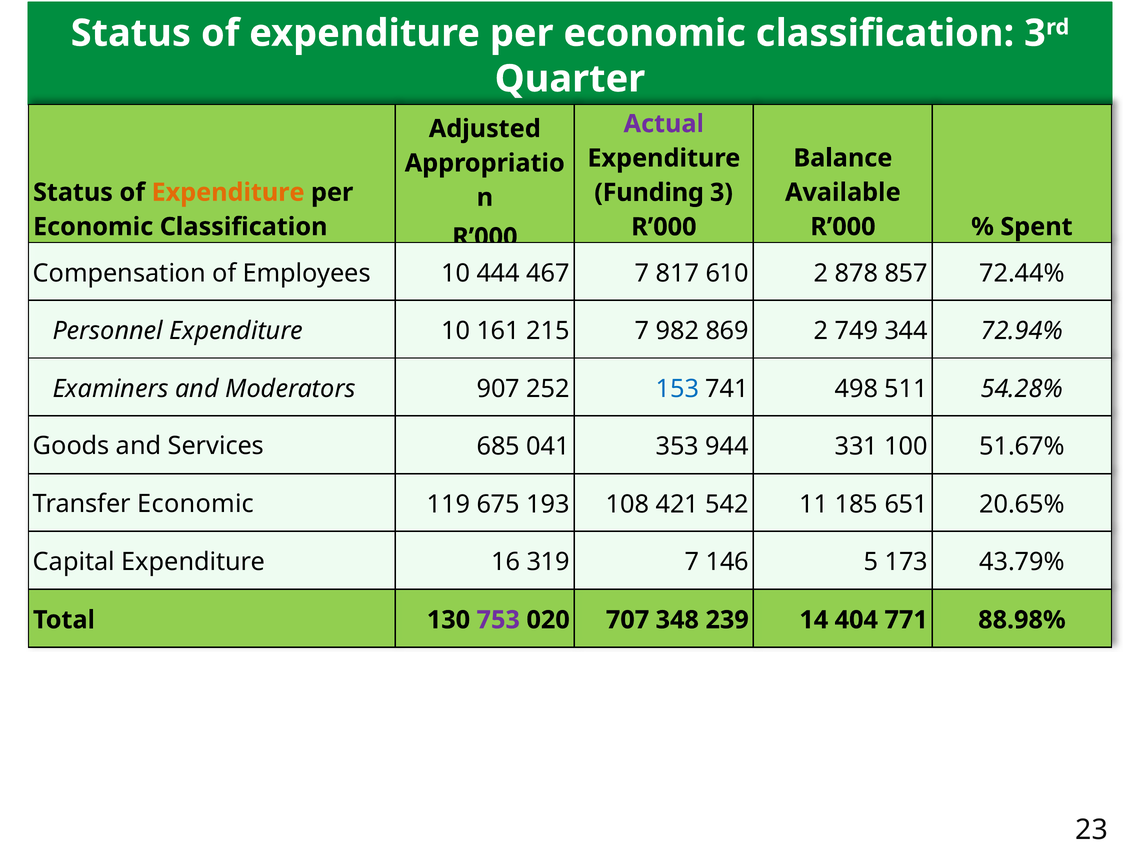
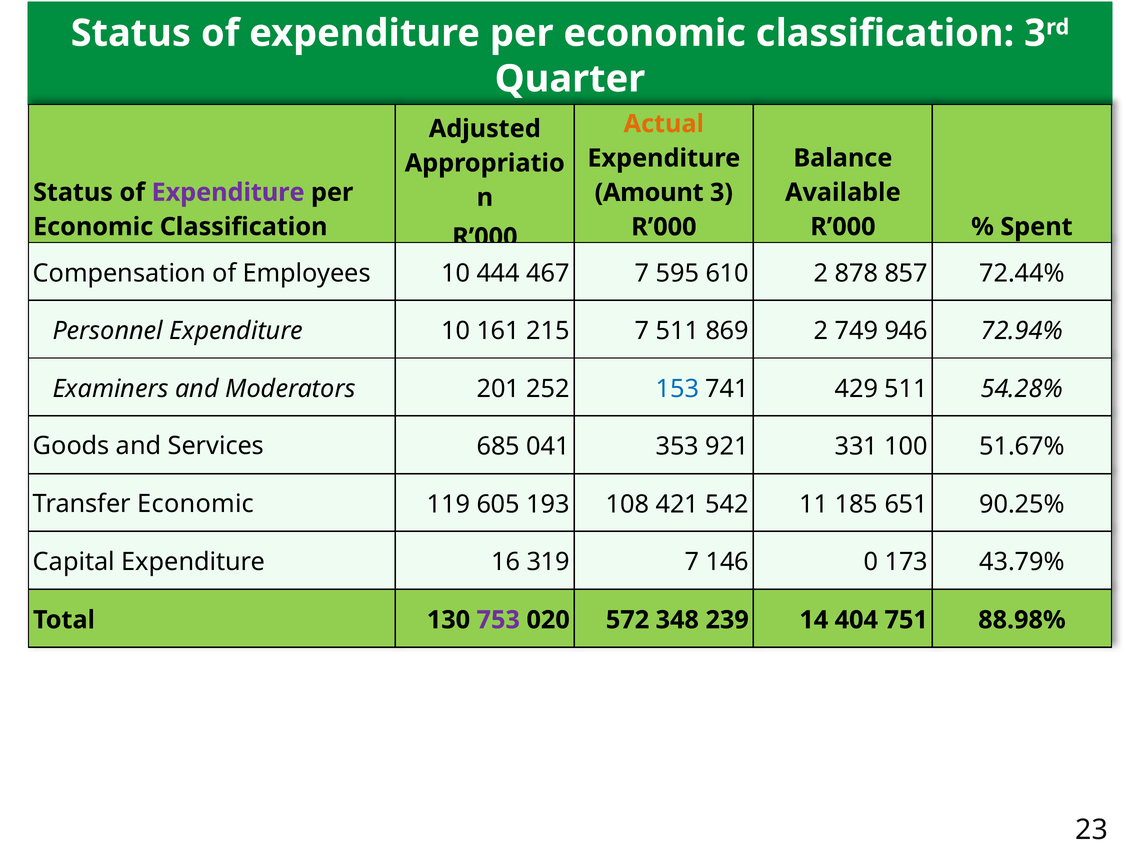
Actual colour: purple -> orange
Expenditure at (228, 192) colour: orange -> purple
Funding: Funding -> Amount
817: 817 -> 595
7 982: 982 -> 511
344: 344 -> 946
907: 907 -> 201
498: 498 -> 429
944: 944 -> 921
675: 675 -> 605
20.65%: 20.65% -> 90.25%
5: 5 -> 0
707: 707 -> 572
771: 771 -> 751
